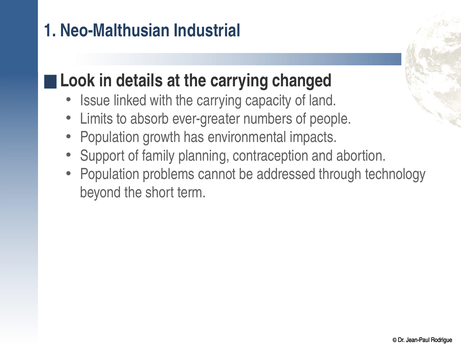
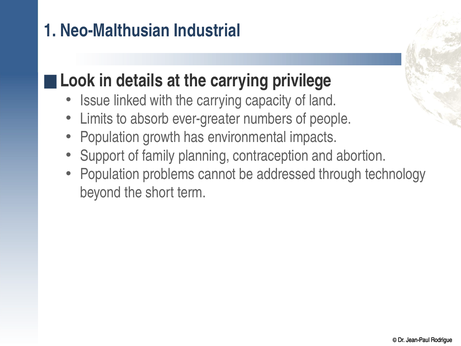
changed: changed -> privilege
